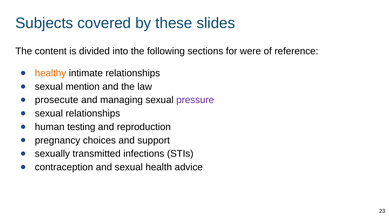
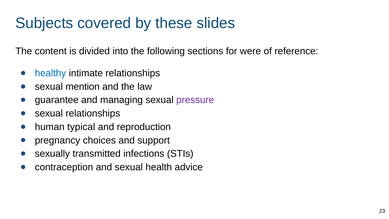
healthy colour: orange -> blue
prosecute: prosecute -> guarantee
testing: testing -> typical
